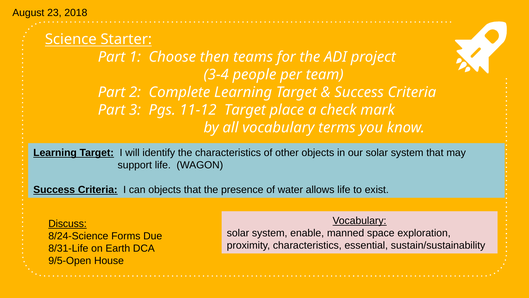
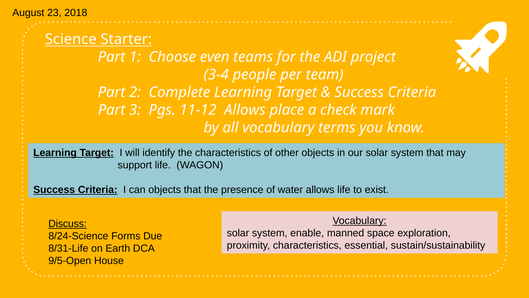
then: then -> even
11-12 Target: Target -> Allows
